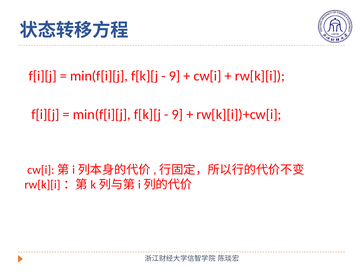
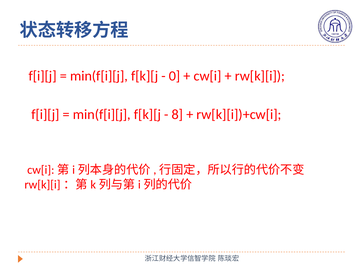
9 at (175, 76): 9 -> 0
9 at (177, 115): 9 -> 8
